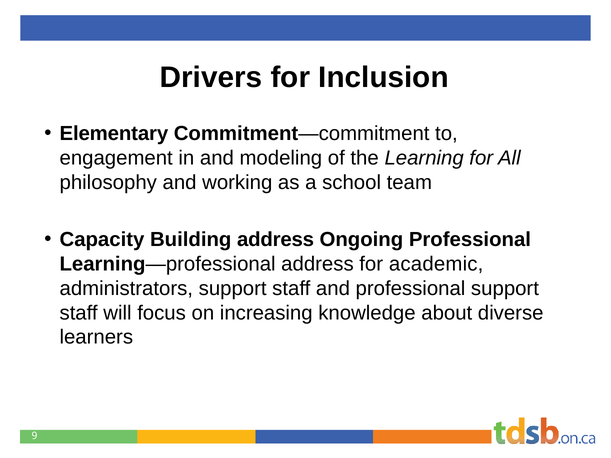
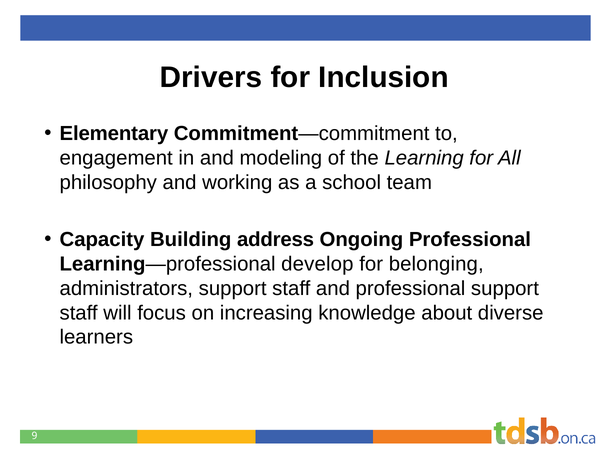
Learning—professional address: address -> develop
academic: academic -> belonging
